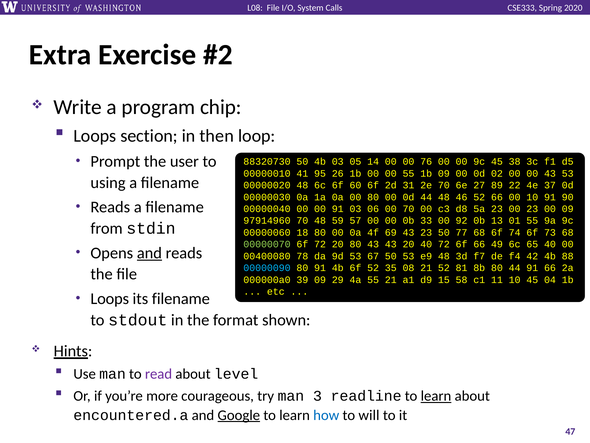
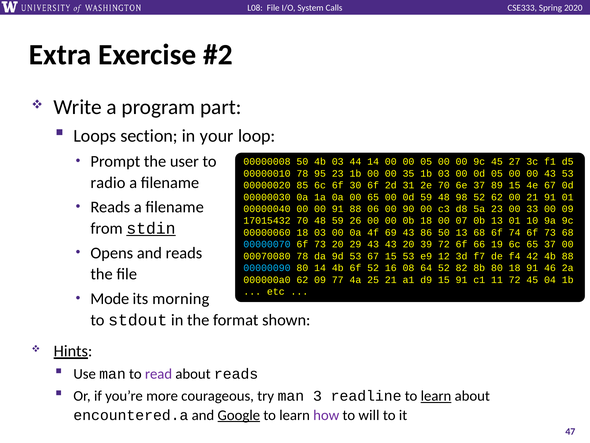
chip: chip -> part
then: then -> your
88320730: 88320730 -> 00000008
05: 05 -> 44
00 76: 76 -> 05
38: 38 -> 27
00000010 41: 41 -> 78
95 26: 26 -> 23
00 55: 55 -> 35
1b 09: 09 -> 03
0d 02: 02 -> 05
using: using -> radio
00000020 48: 48 -> 85
60: 60 -> 30
6e 27: 27 -> 37
89 22: 22 -> 15
4e 37: 37 -> 67
00 80: 80 -> 65
0d 44: 44 -> 59
46: 46 -> 98
52 66: 66 -> 62
00 10: 10 -> 21
91 90: 90 -> 01
91 03: 03 -> 88
00 70: 70 -> 90
00 23: 23 -> 33
97914960: 97914960 -> 17015432
57: 57 -> 26
0b 33: 33 -> 18
92: 92 -> 07
01 55: 55 -> 10
stdin underline: none -> present
18 80: 80 -> 03
43 23: 23 -> 86
50 77: 77 -> 13
00000070 colour: light green -> light blue
72 at (320, 244): 72 -> 73
20 80: 80 -> 29
20 40: 40 -> 39
49: 49 -> 19
65 40: 40 -> 37
and at (149, 253) underline: present -> none
00400080: 00400080 -> 00070080
67 50: 50 -> 15
e9 48: 48 -> 12
80 91: 91 -> 14
35: 35 -> 16
08 21: 21 -> 64
81: 81 -> 82
80 44: 44 -> 18
91 66: 66 -> 46
000000a0 39: 39 -> 62
29: 29 -> 77
4a 55: 55 -> 25
15 58: 58 -> 91
11 10: 10 -> 72
Loops at (110, 298): Loops -> Mode
its filename: filename -> morning
about level: level -> reads
how colour: blue -> purple
